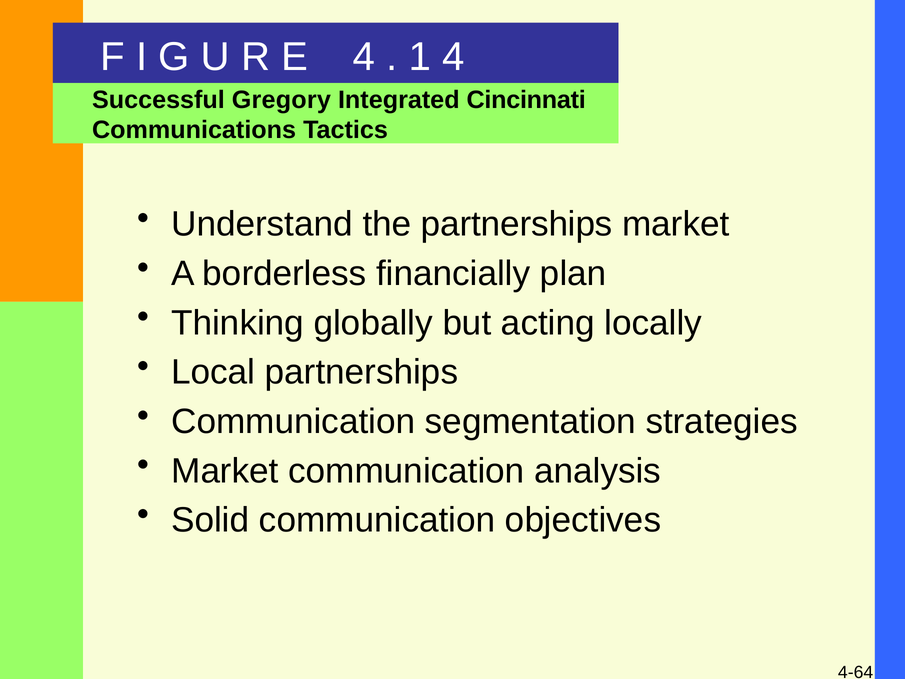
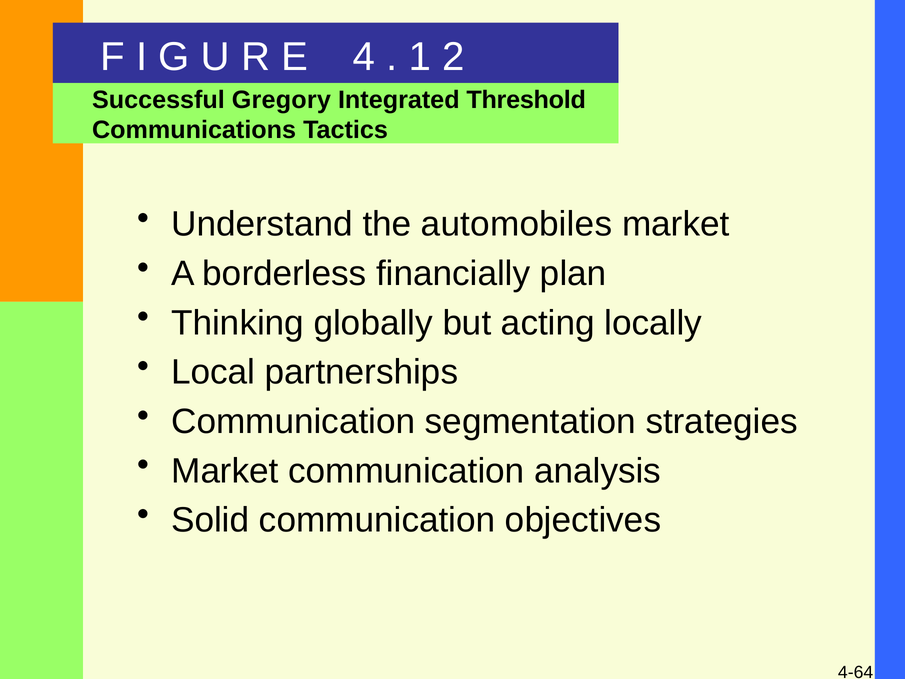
1 4: 4 -> 2
Cincinnati: Cincinnati -> Threshold
the partnerships: partnerships -> automobiles
